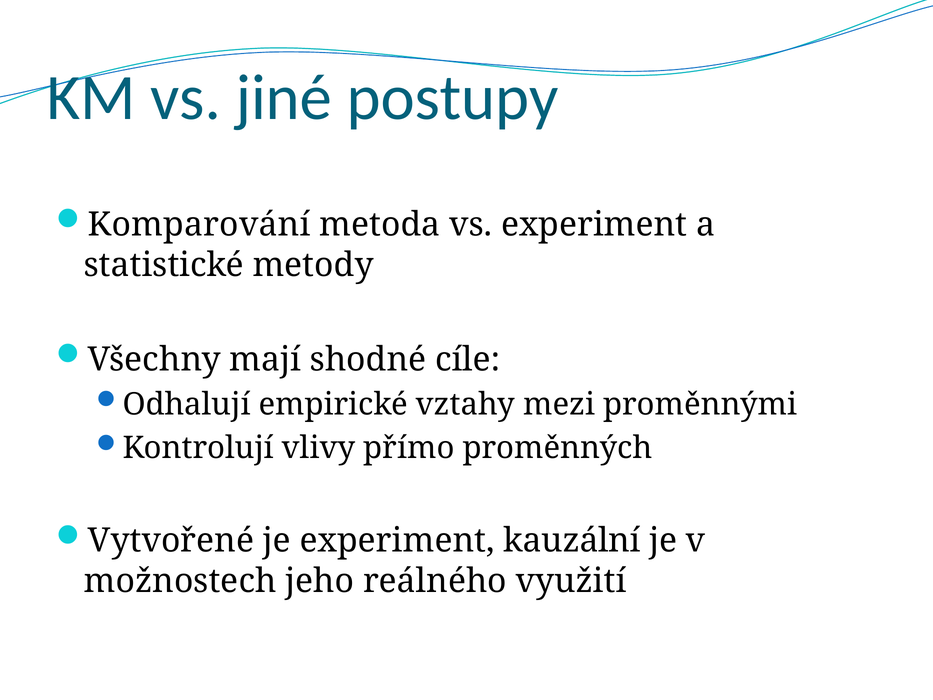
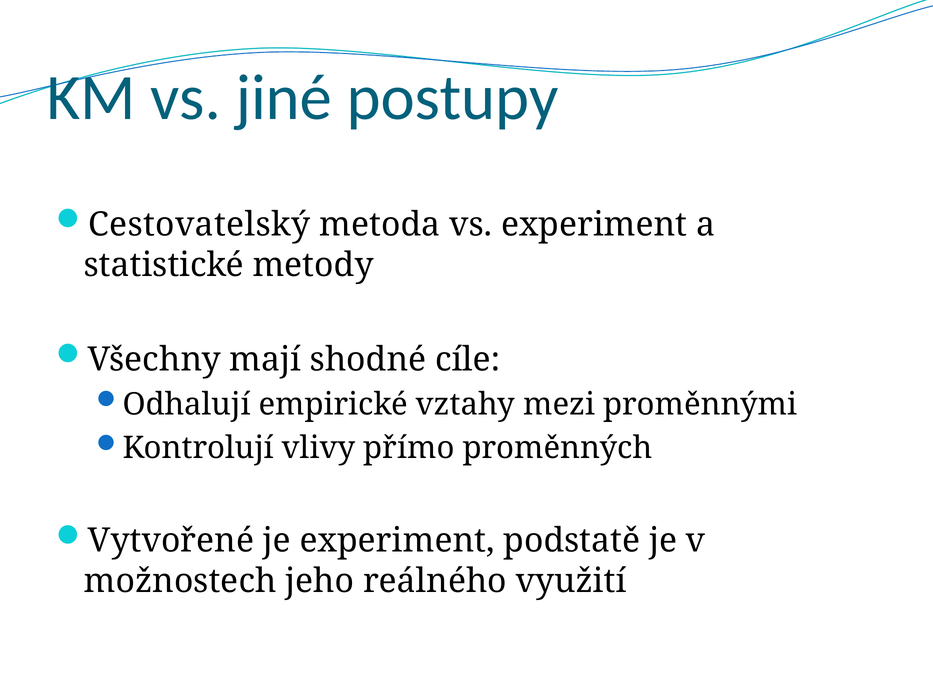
Komparování: Komparování -> Cestovatelský
kauzální: kauzální -> podstatě
